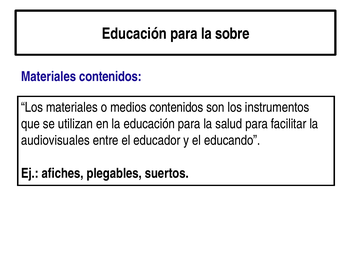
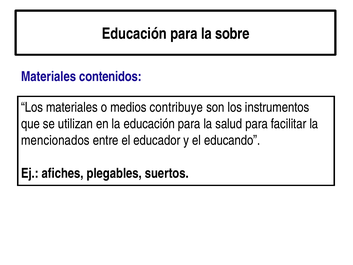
medios contenidos: contenidos -> contribuye
audiovisuales: audiovisuales -> mencionados
